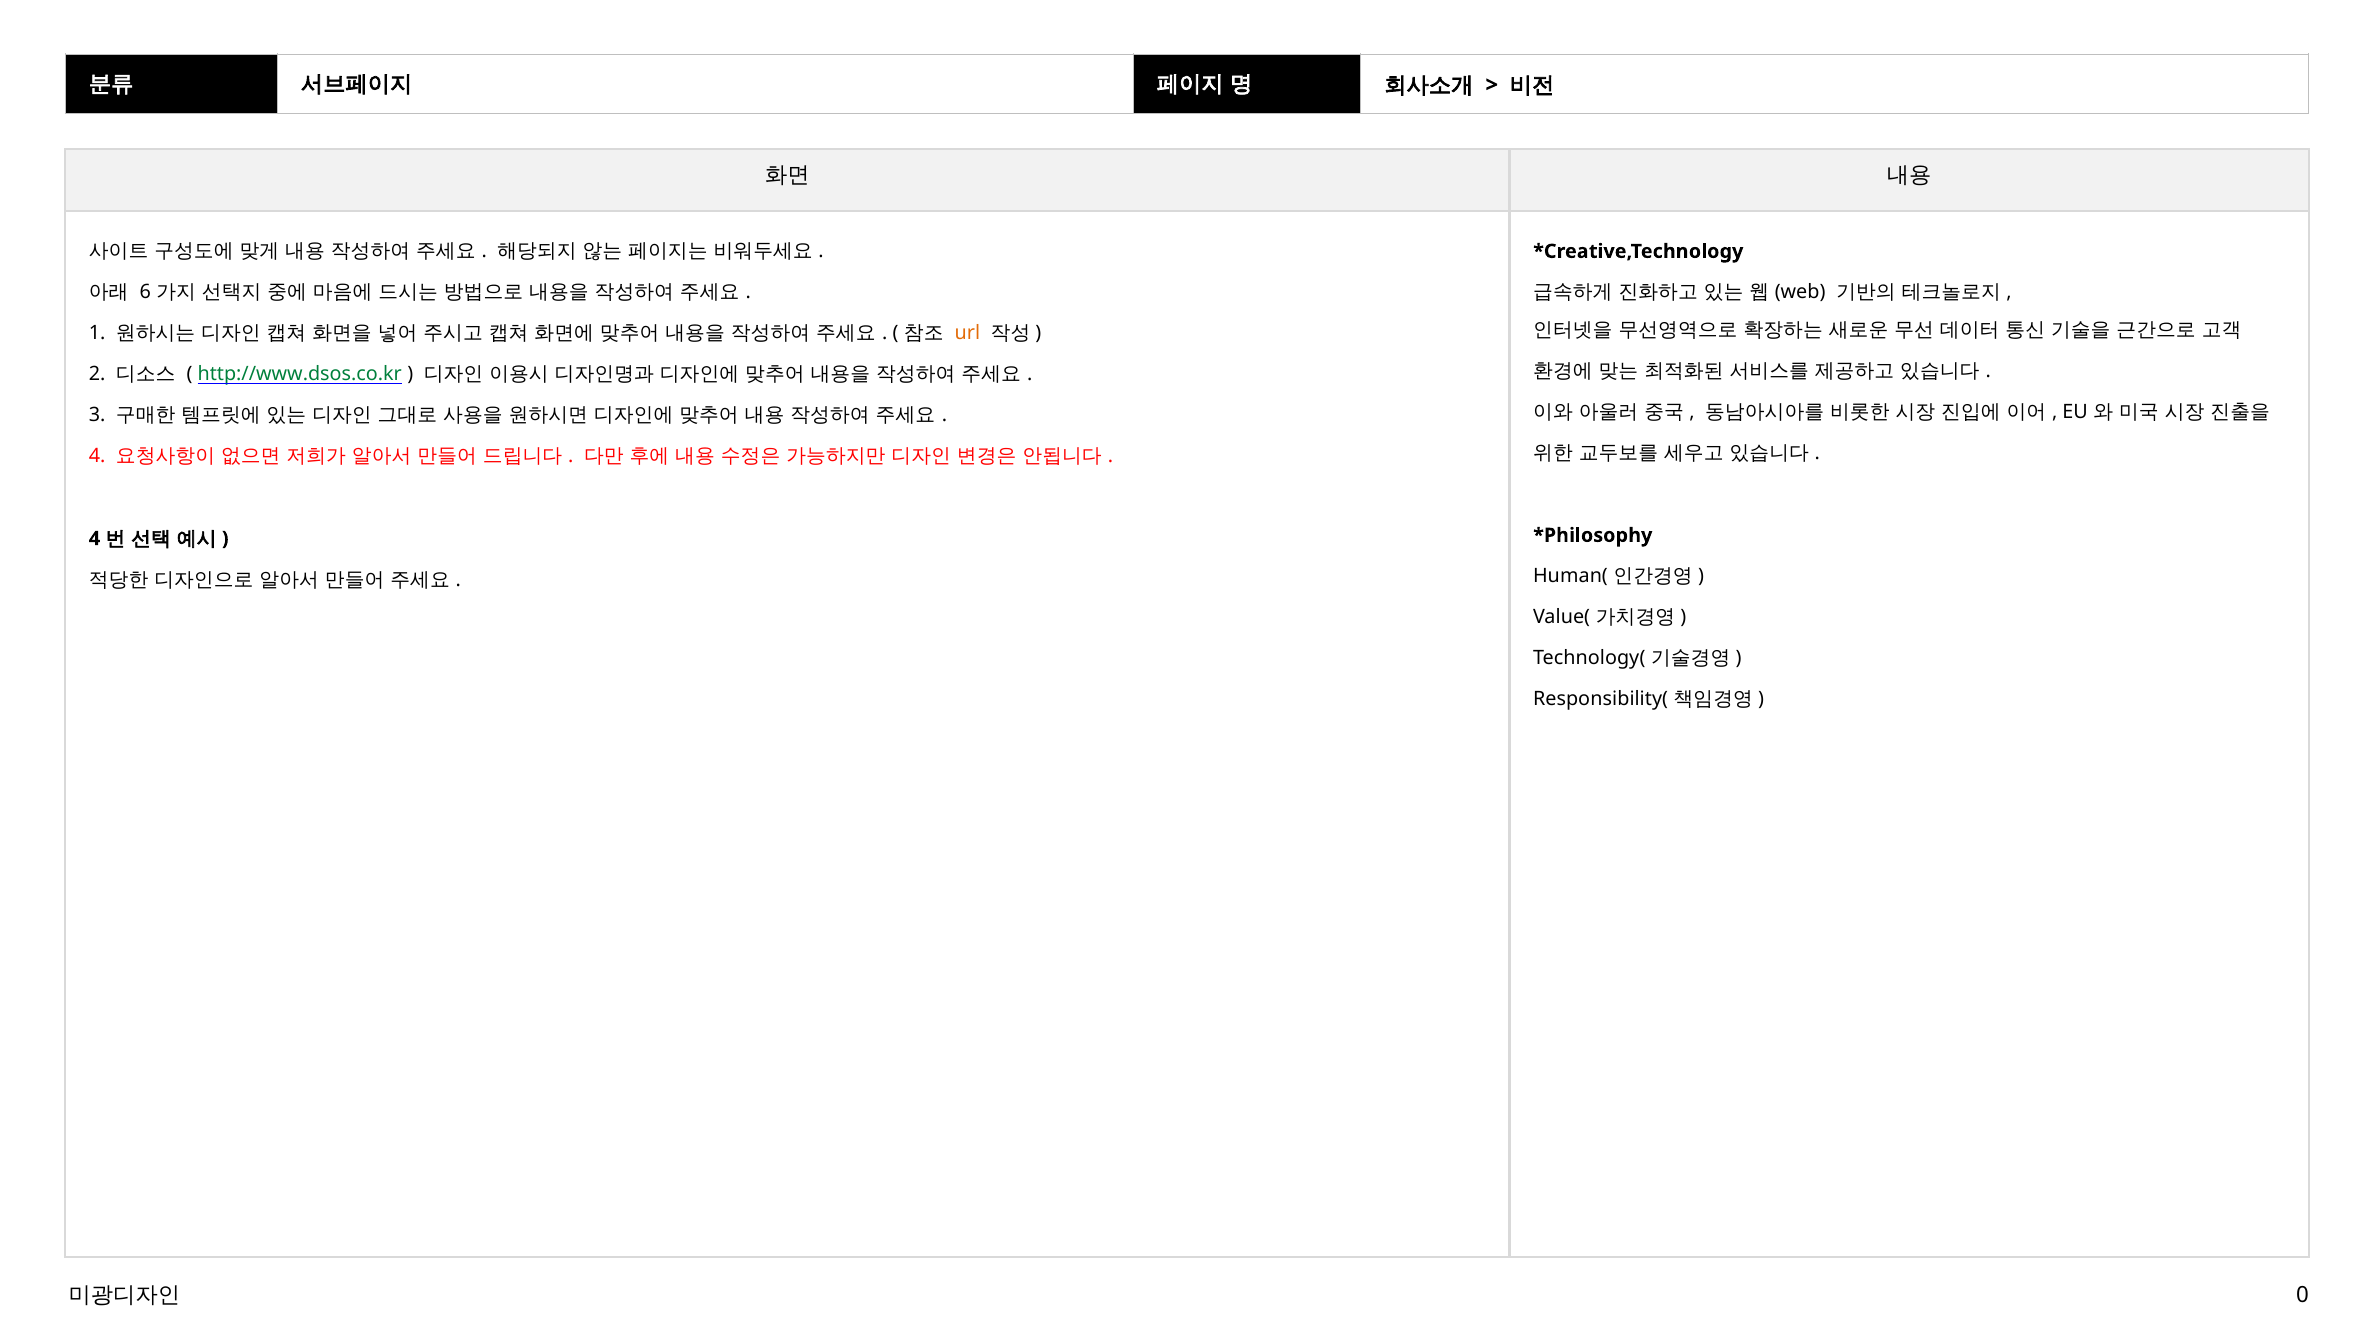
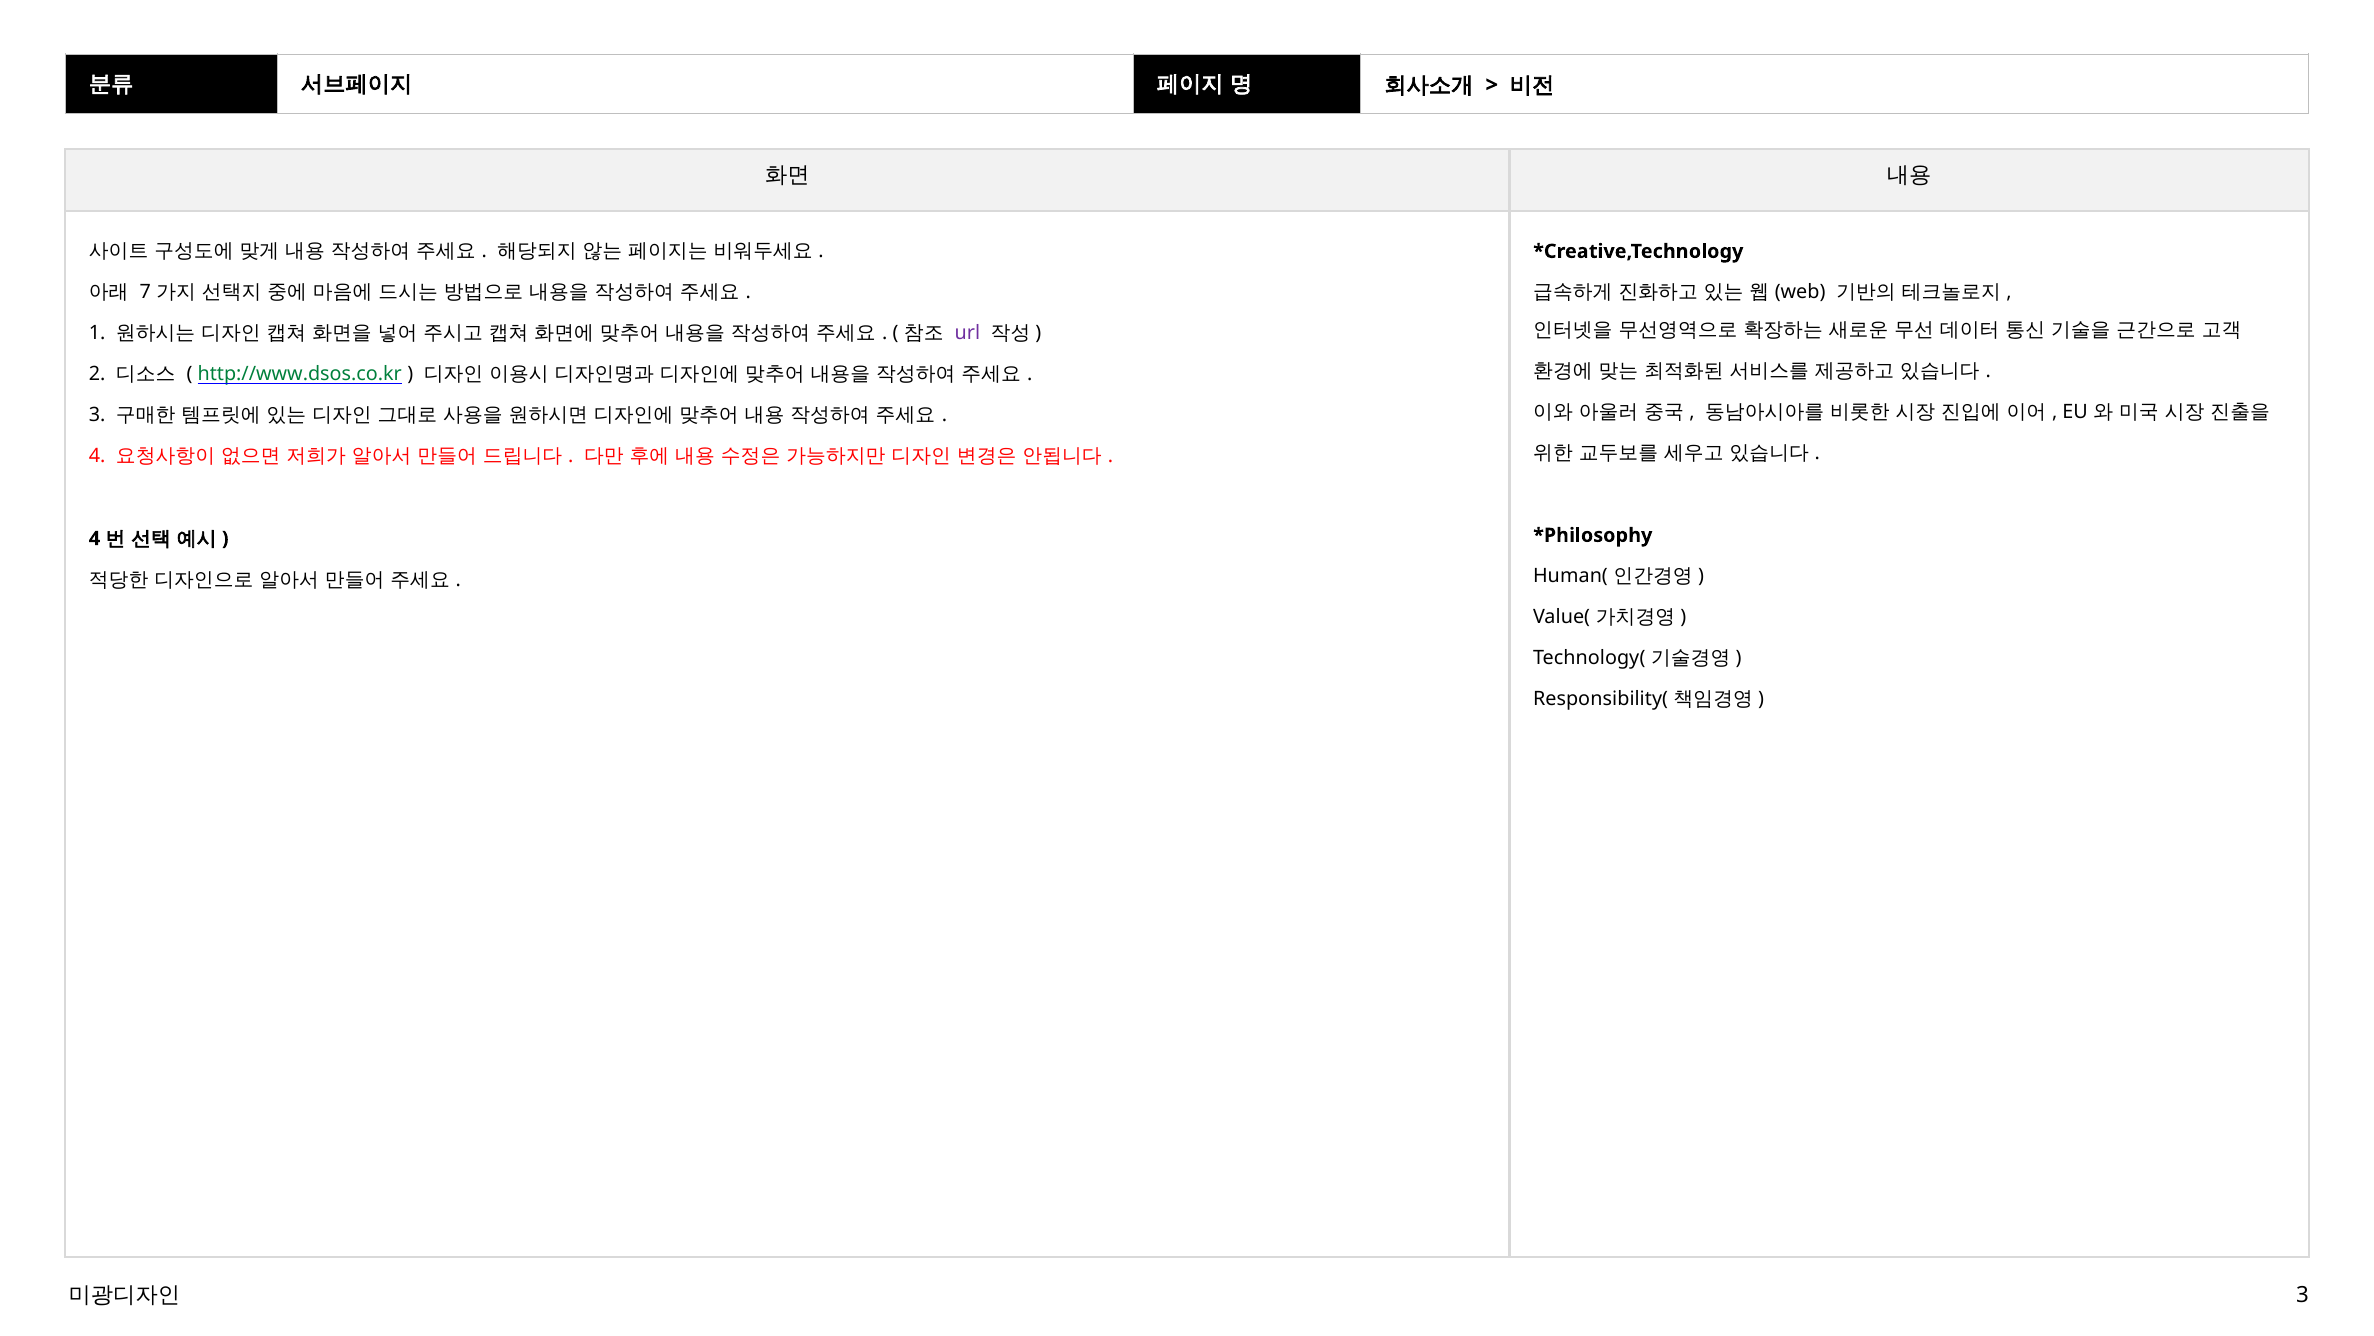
6: 6 -> 7
url colour: orange -> purple
0 at (2303, 1295): 0 -> 3
